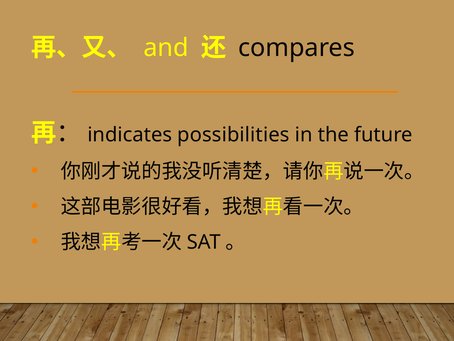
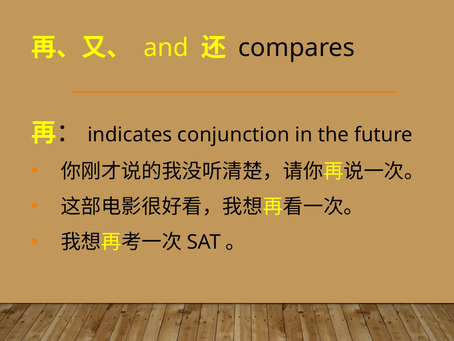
possibilities: possibilities -> conjunction
